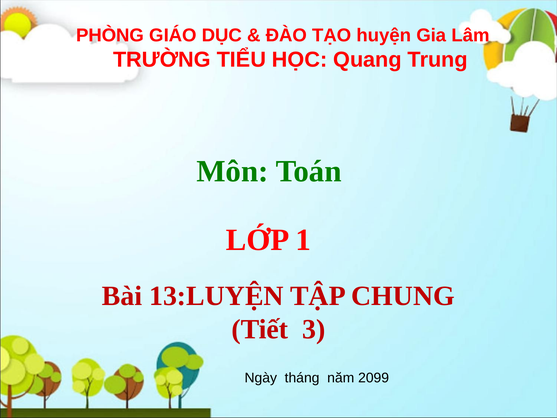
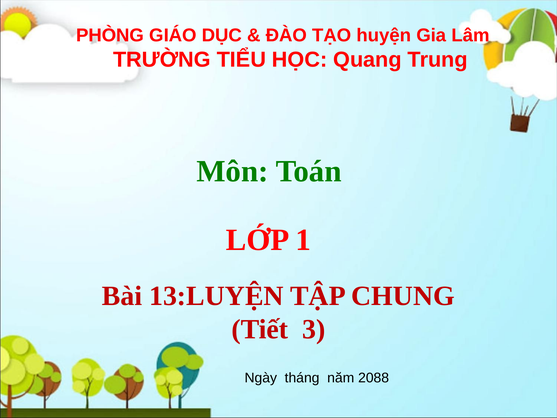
2099: 2099 -> 2088
